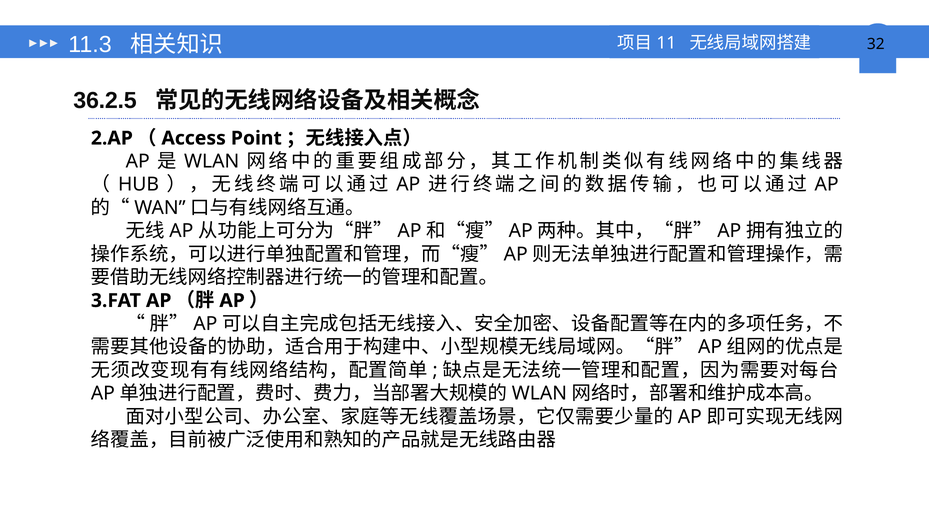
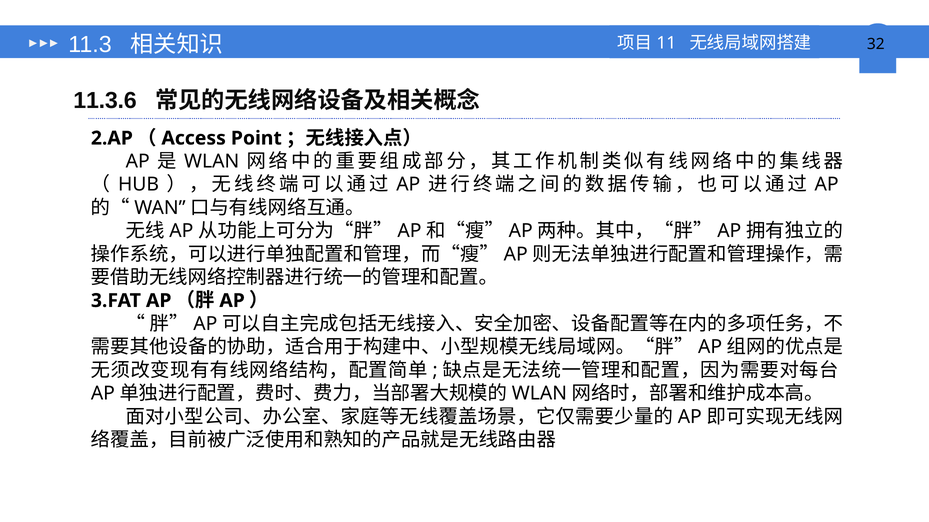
36.2.5: 36.2.5 -> 11.3.6
